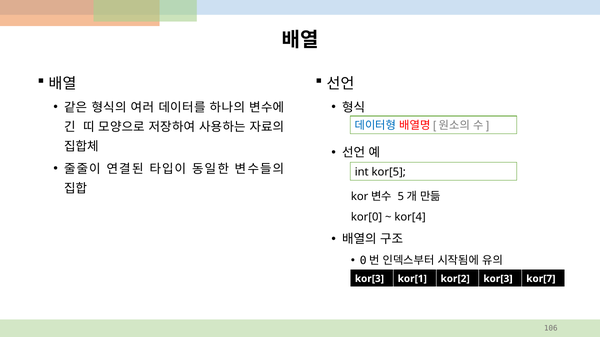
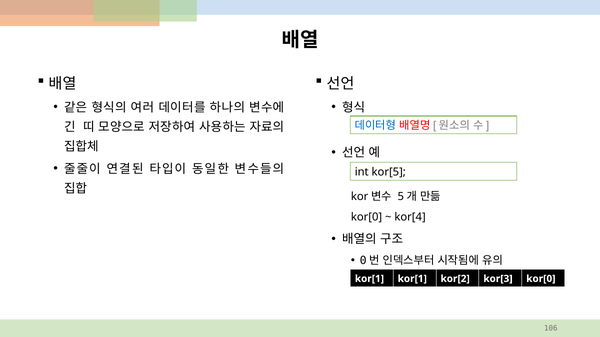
kor[3 at (369, 279): kor[3 -> kor[1
kor[3 kor[7: kor[7 -> kor[0
